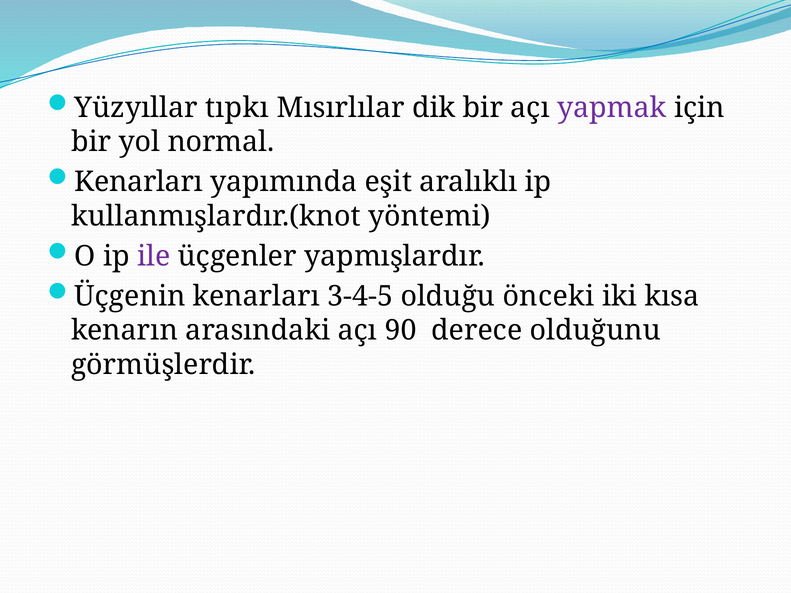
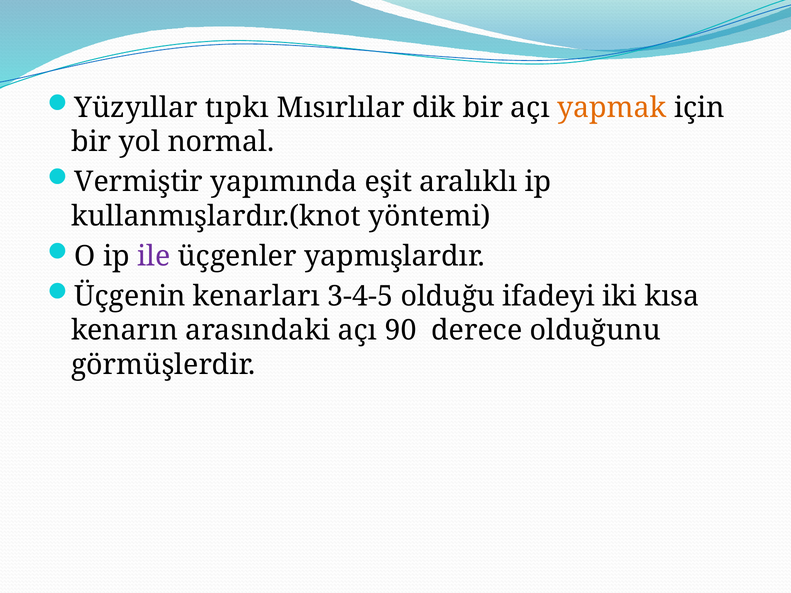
yapmak colour: purple -> orange
Kenarları at (139, 182): Kenarları -> Vermiştir
önceki: önceki -> ifadeyi
